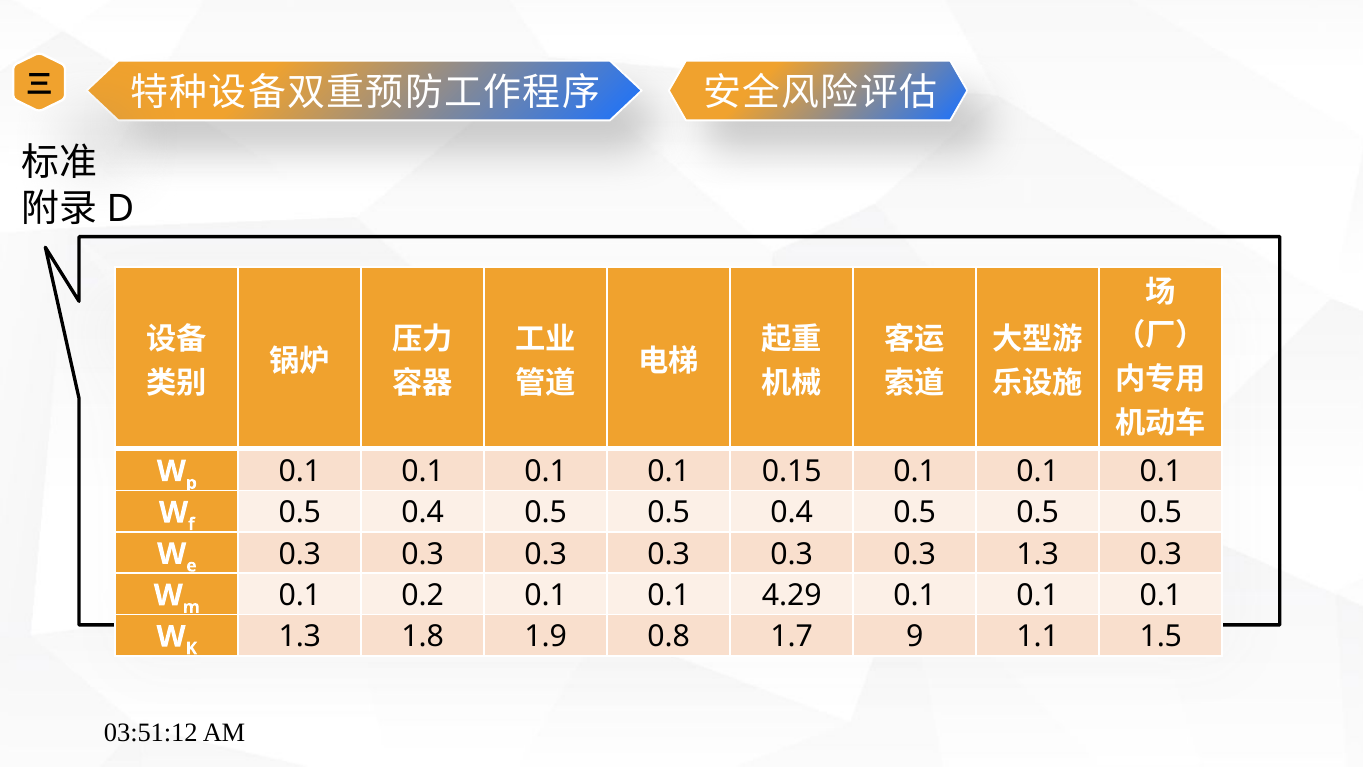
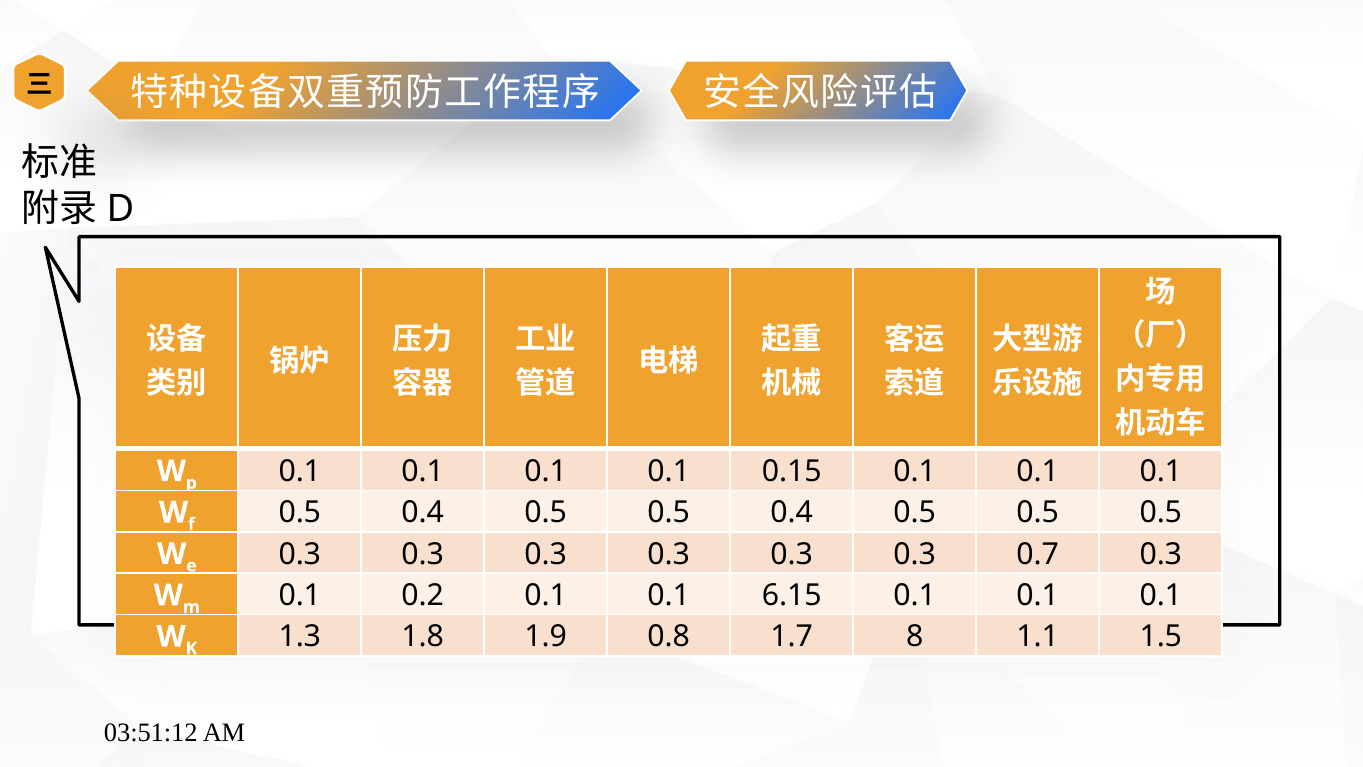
0.3 1.3: 1.3 -> 0.7
4.29: 4.29 -> 6.15
9: 9 -> 8
